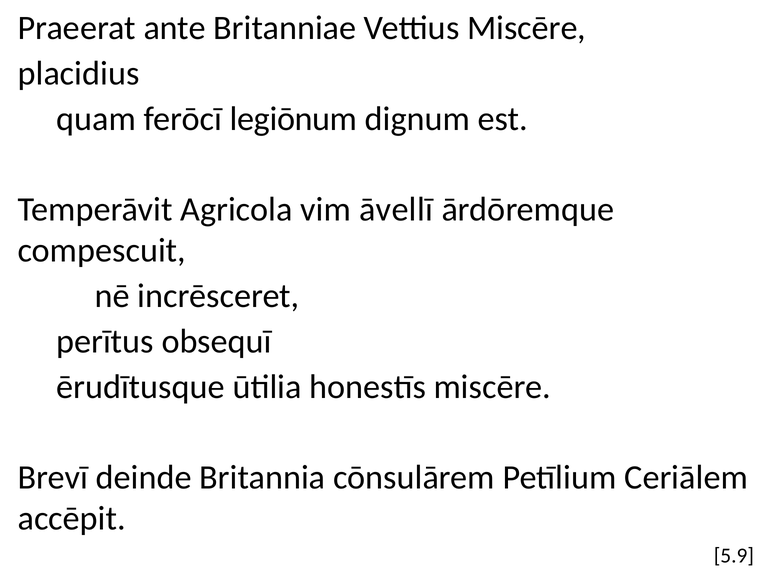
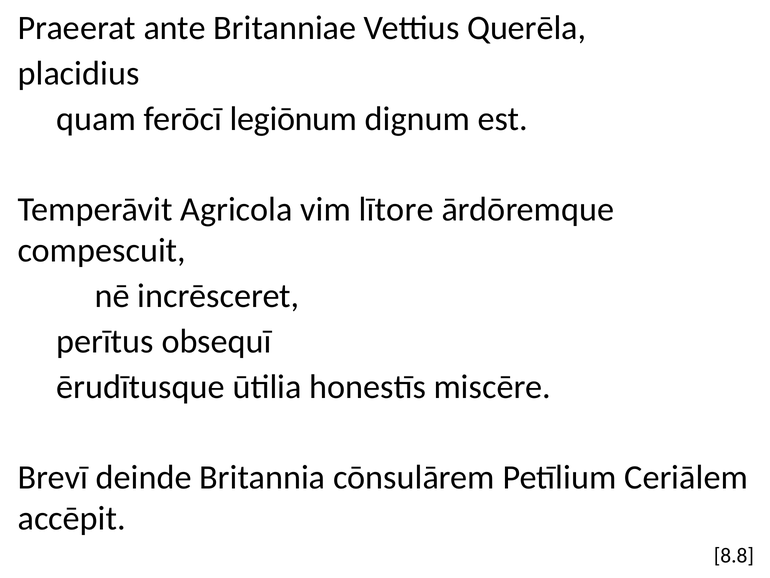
Vettius Miscēre: Miscēre -> Querēla
āvellī: āvellī -> lītore
5.9: 5.9 -> 8.8
